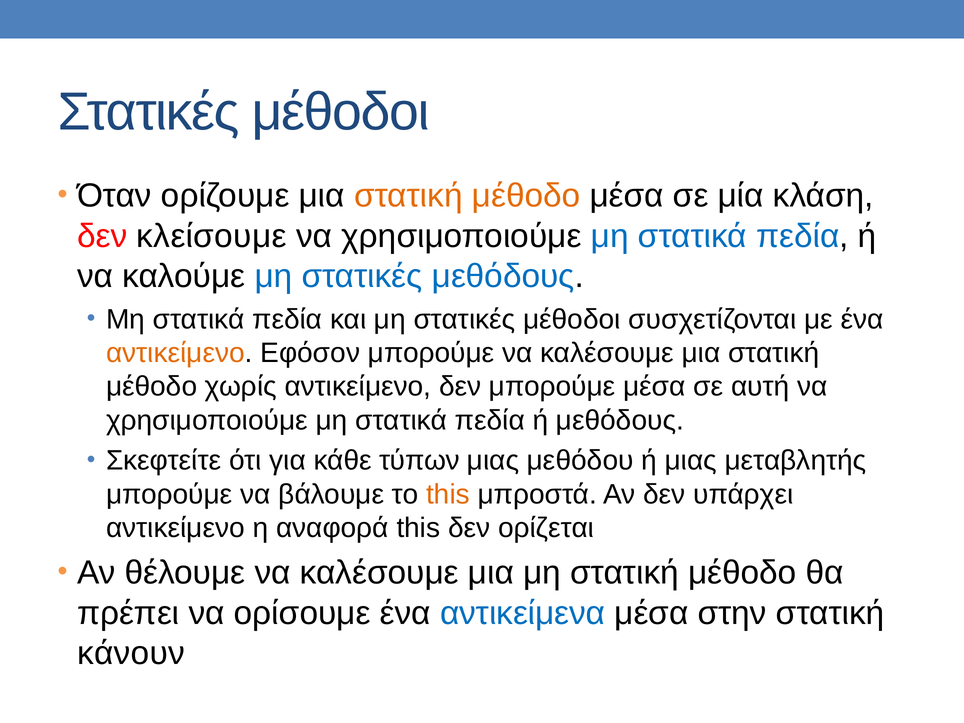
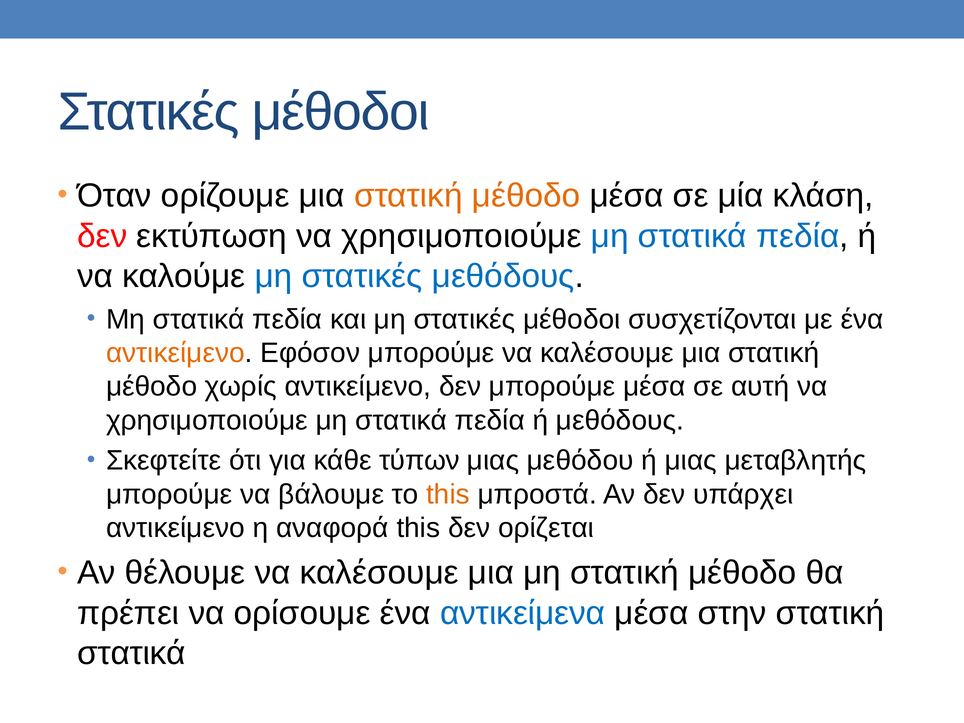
κλείσουμε: κλείσουμε -> εκτύπωση
κάνουν at (131, 653): κάνουν -> στατικά
